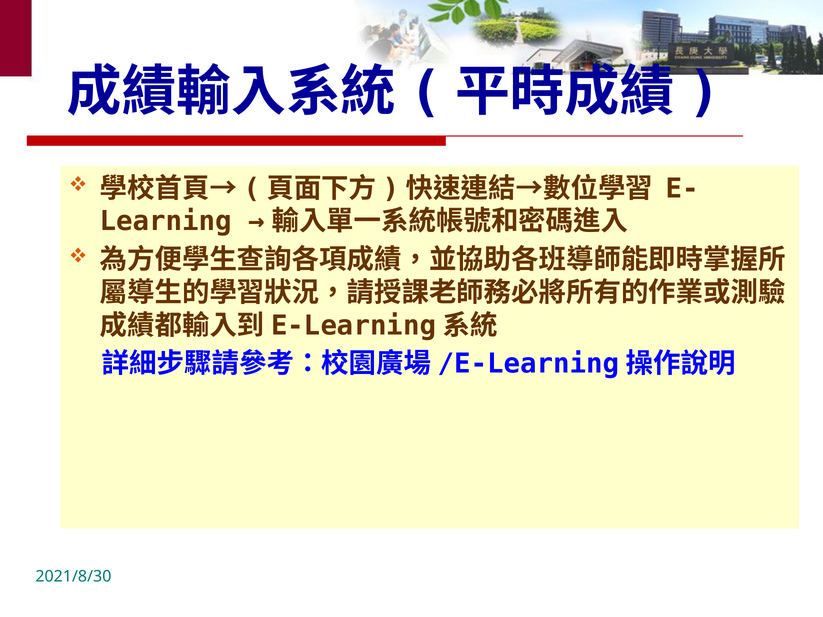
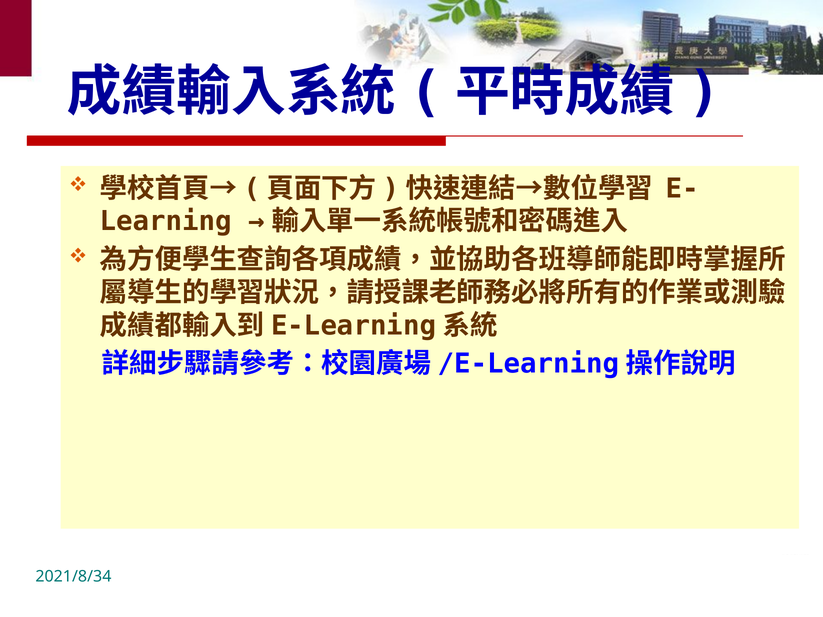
2021/8/30: 2021/8/30 -> 2021/8/34
